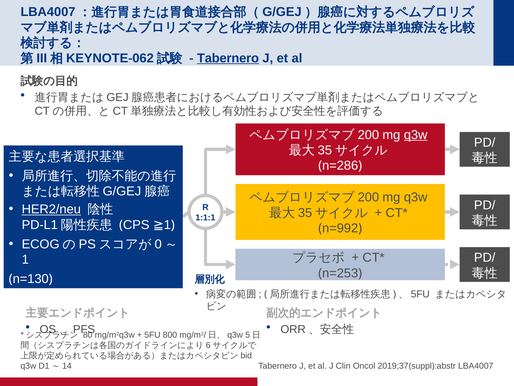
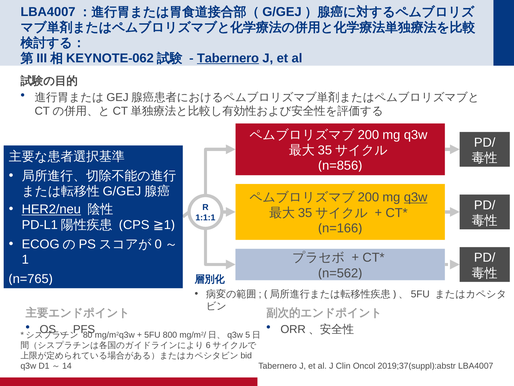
q3w at (416, 135) underline: present -> none
n=286: n=286 -> n=856
q3w at (416, 197) underline: none -> present
n=992: n=992 -> n=166
n=253: n=253 -> n=562
n=130: n=130 -> n=765
